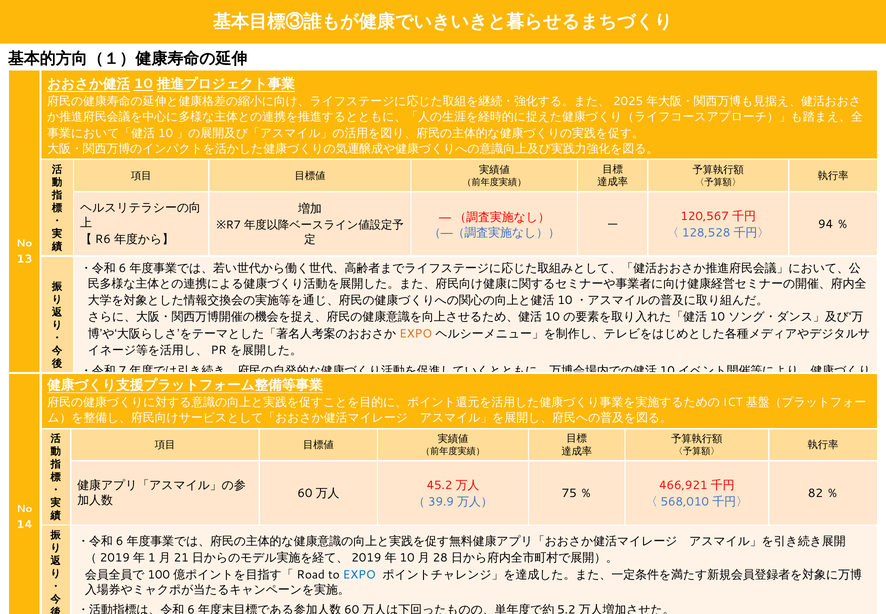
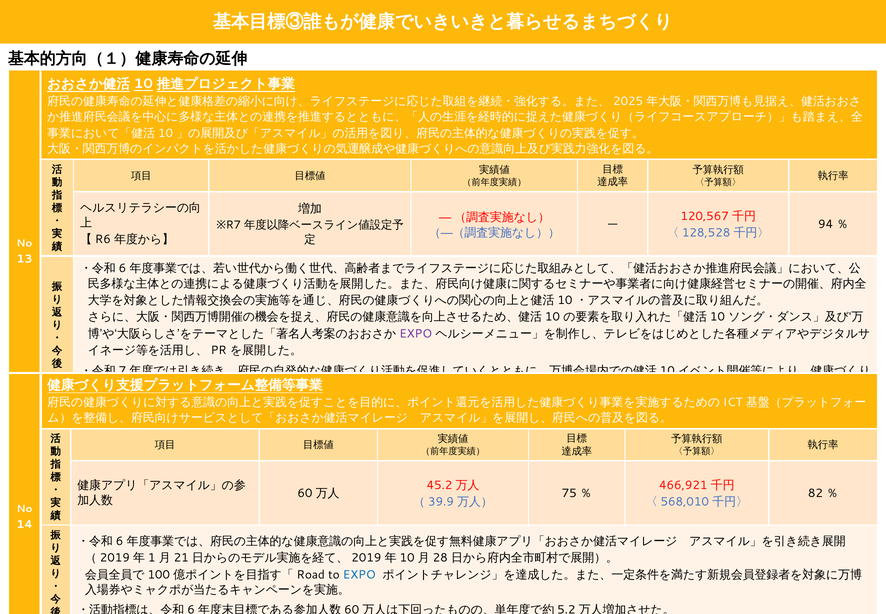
EXPO at (416, 333) colour: orange -> purple
